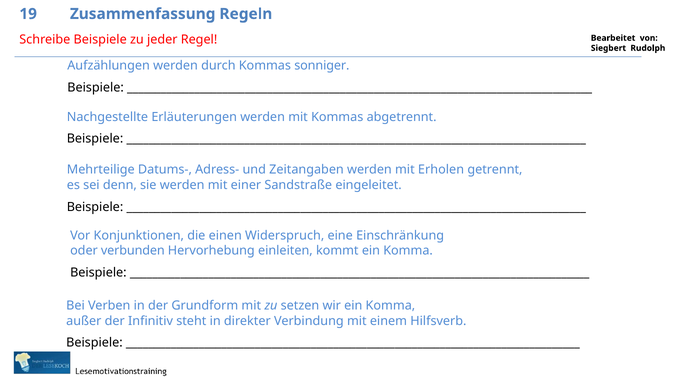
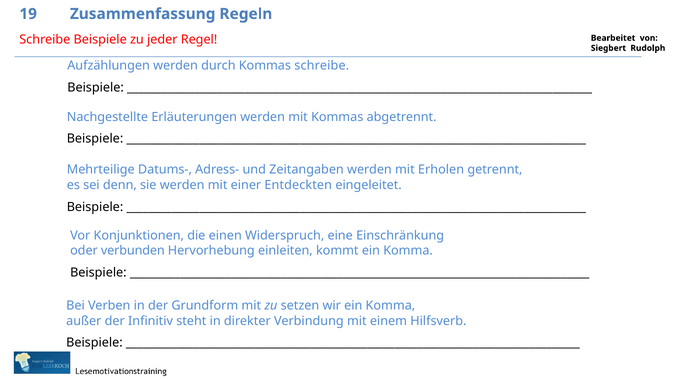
Kommas sonniger: sonniger -> schreibe
Sandstraße: Sandstraße -> Entdeckten
